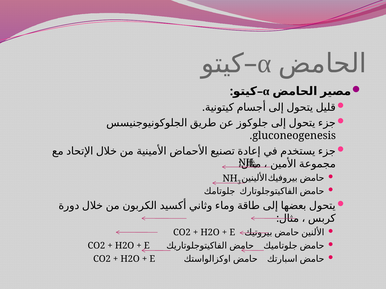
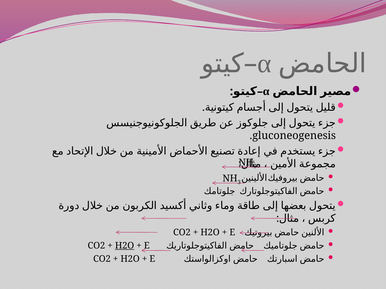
H2O at (125, 246) underline: none -> present
